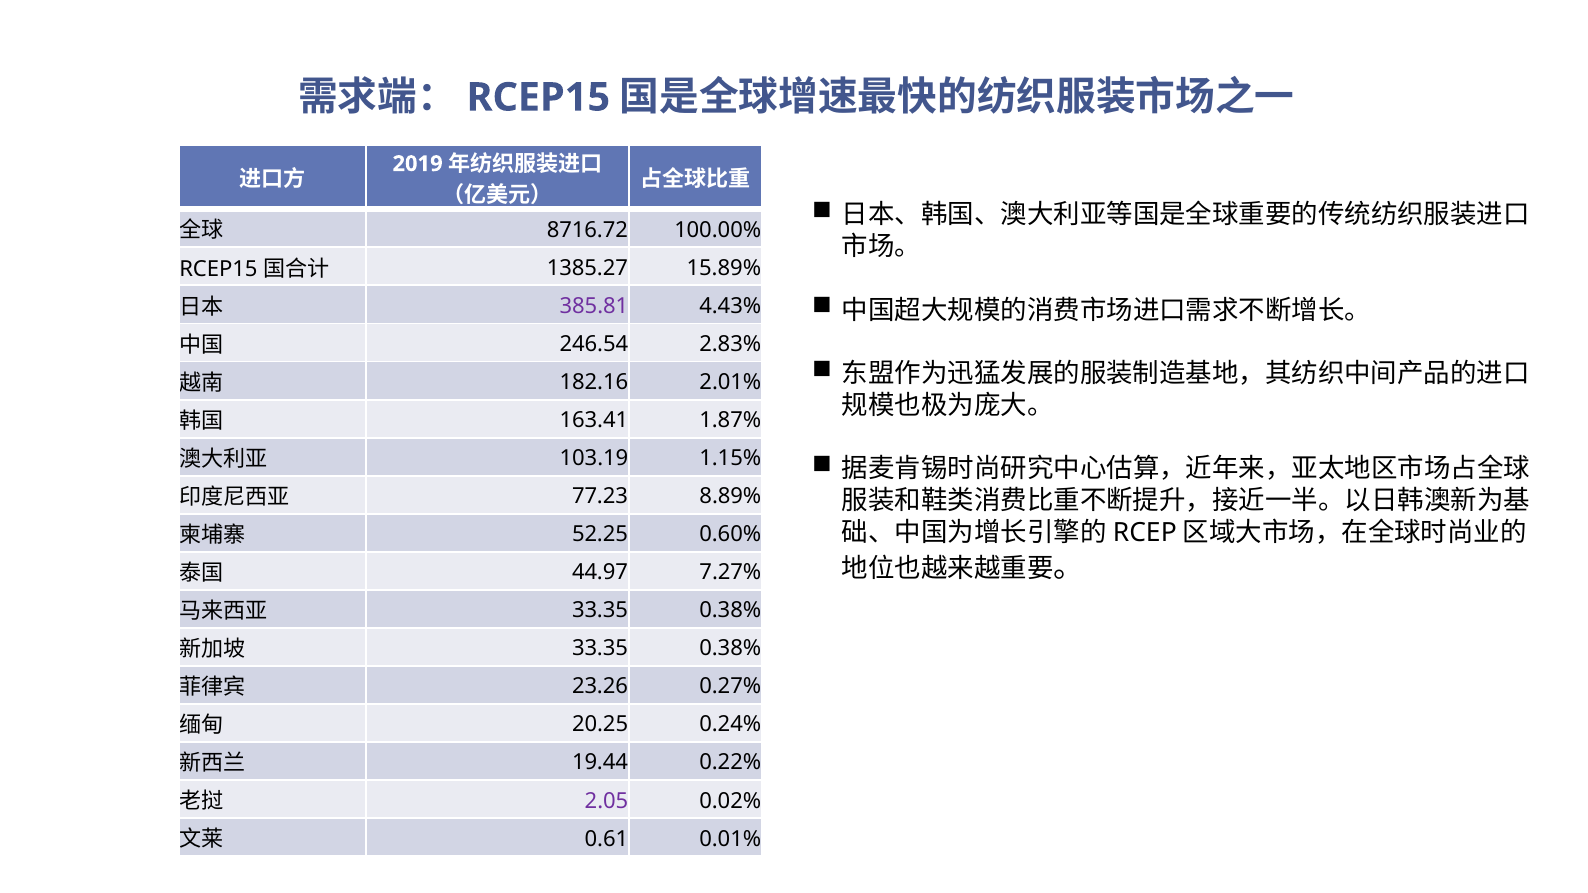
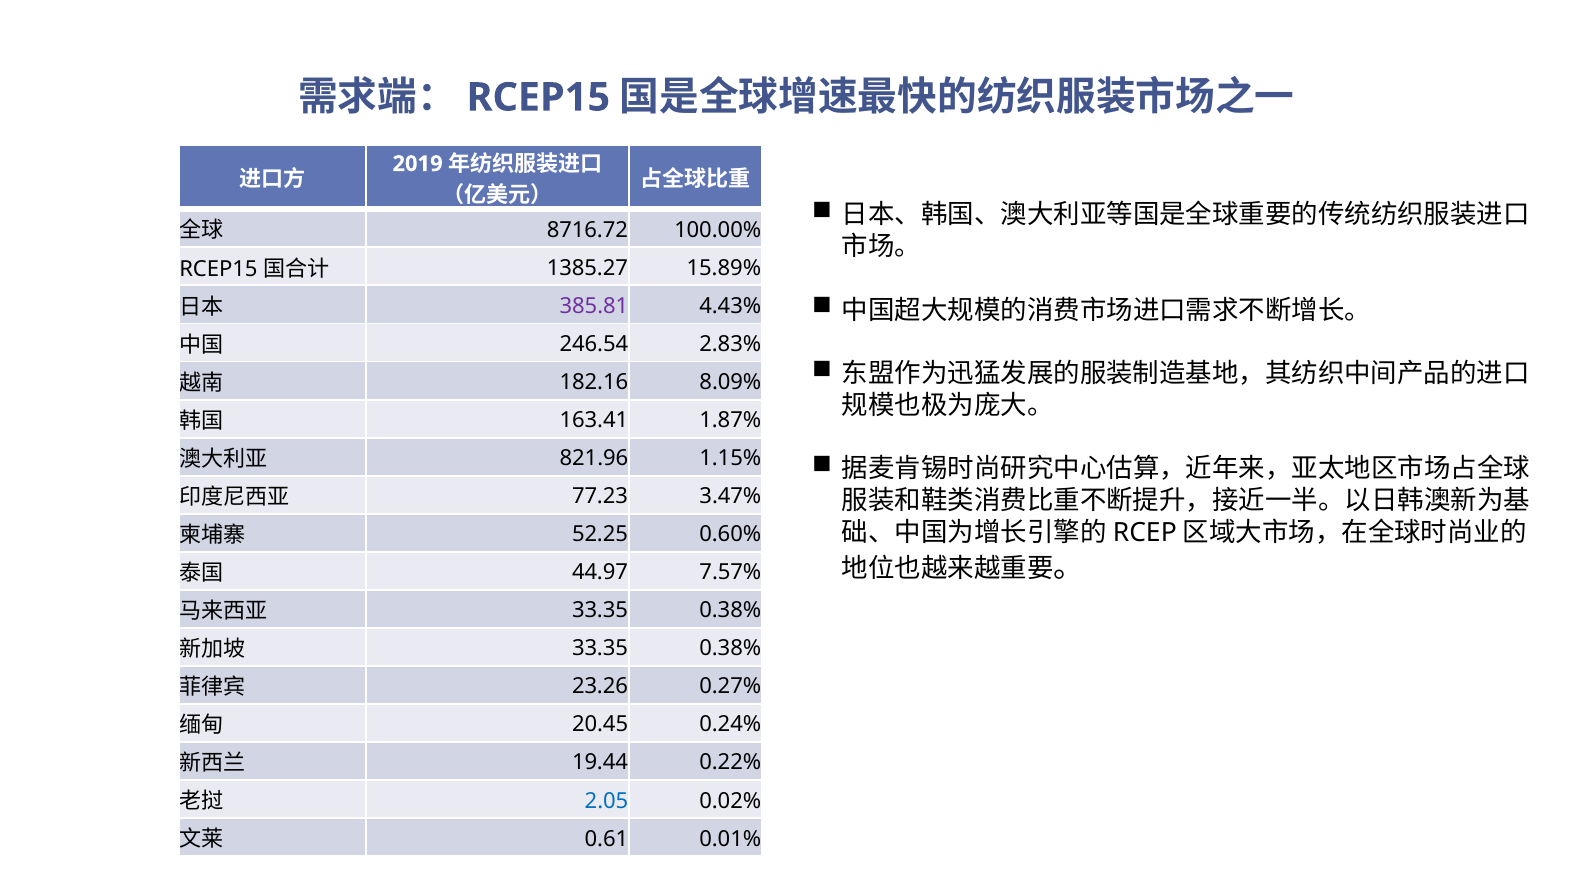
2.01%: 2.01% -> 8.09%
103.19: 103.19 -> 821.96
8.89%: 8.89% -> 3.47%
7.27%: 7.27% -> 7.57%
20.25: 20.25 -> 20.45
2.05 colour: purple -> blue
